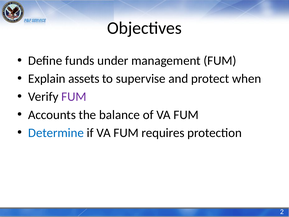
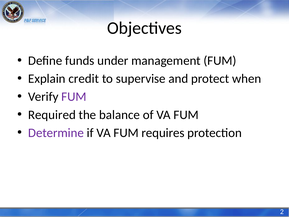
assets: assets -> credit
Accounts: Accounts -> Required
Determine colour: blue -> purple
